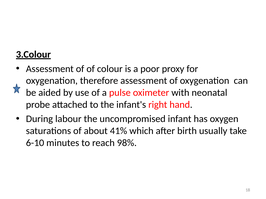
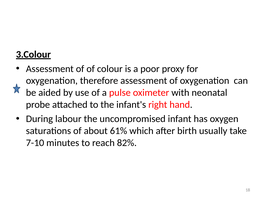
41%: 41% -> 61%
6-10: 6-10 -> 7-10
98%: 98% -> 82%
